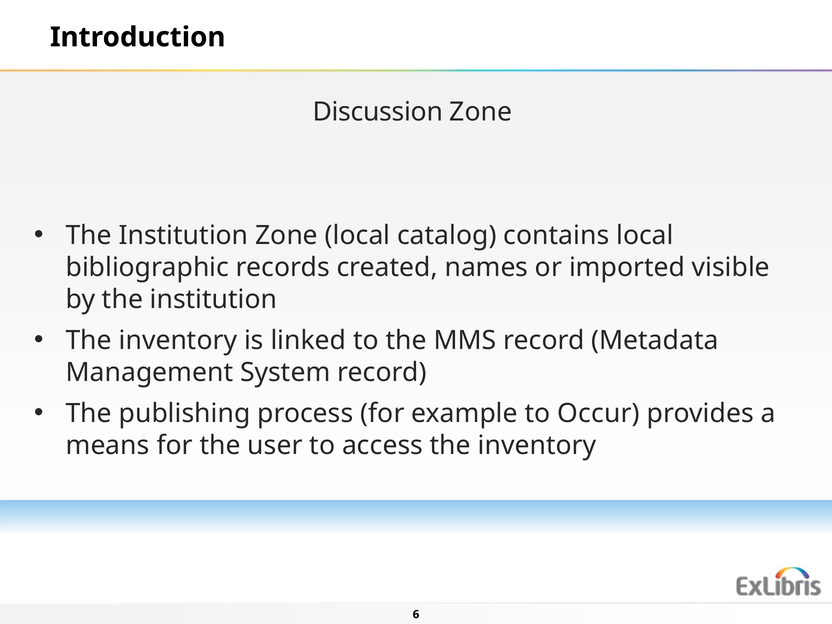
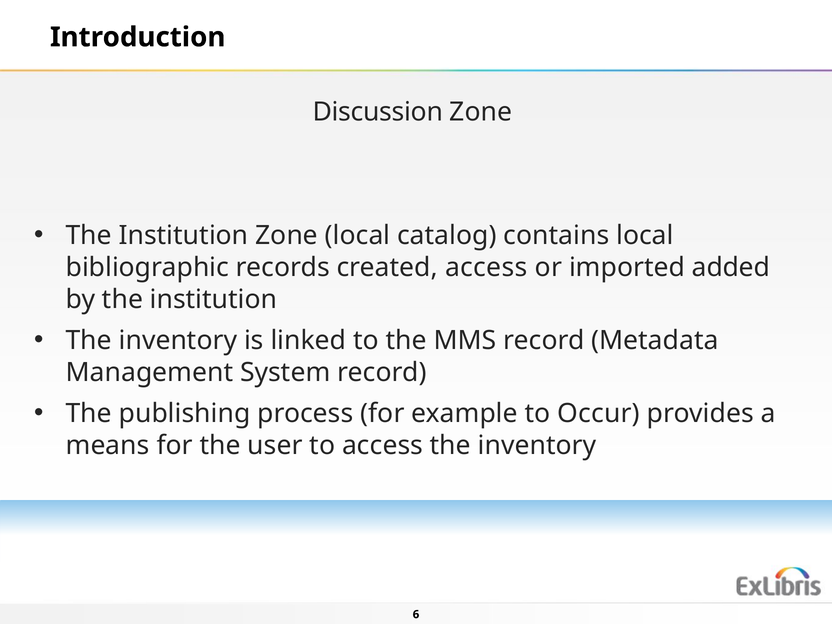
created names: names -> access
visible: visible -> added
